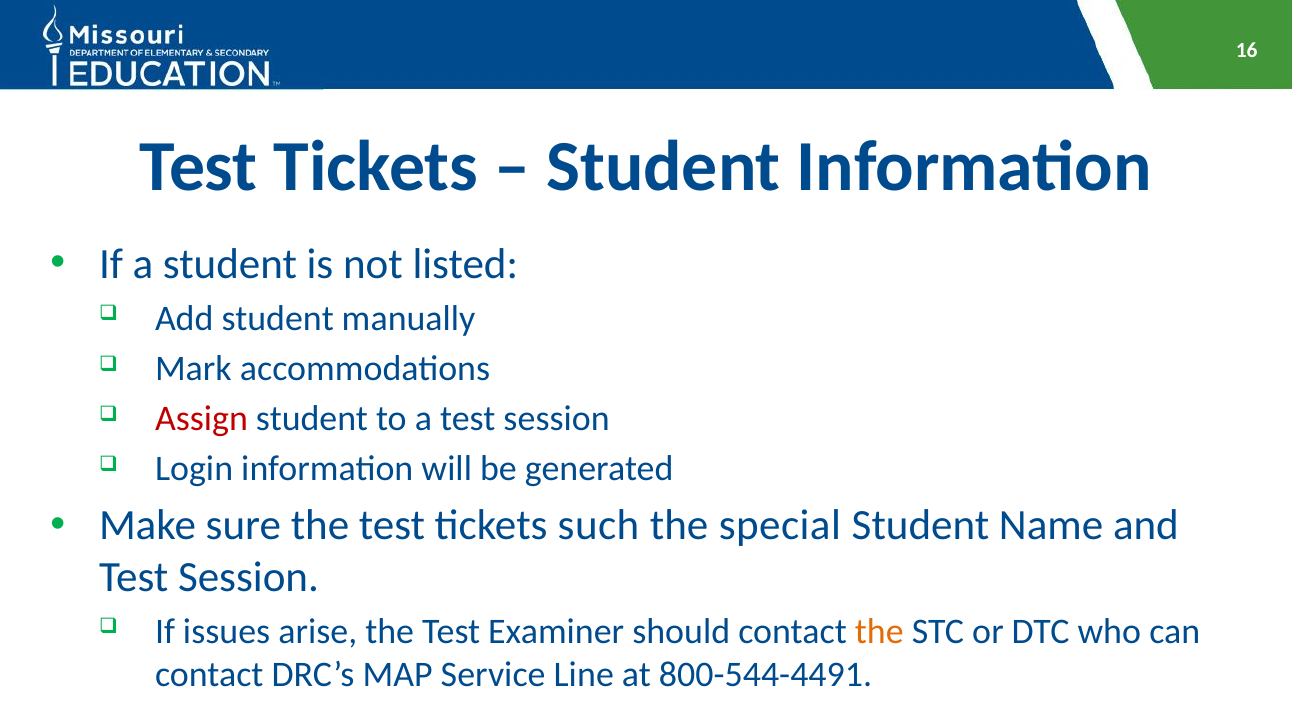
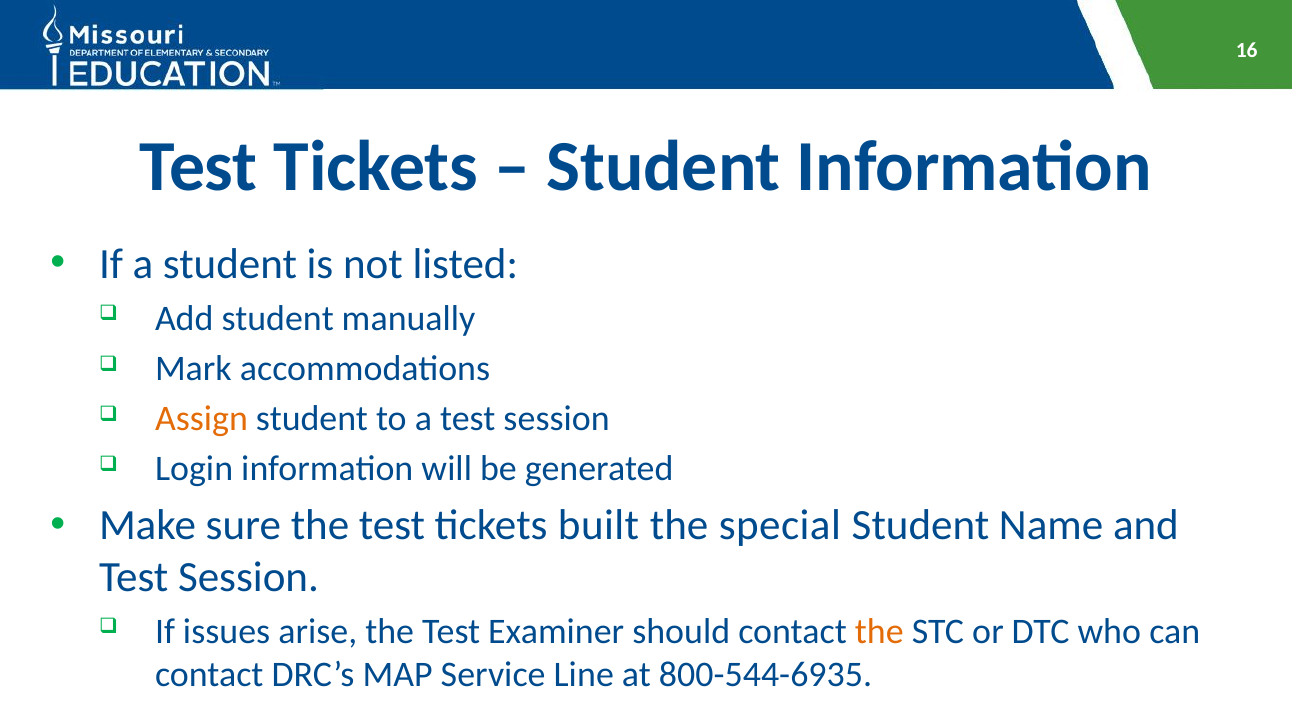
Assign colour: red -> orange
such: such -> built
800-544-4491: 800-544-4491 -> 800-544-6935
